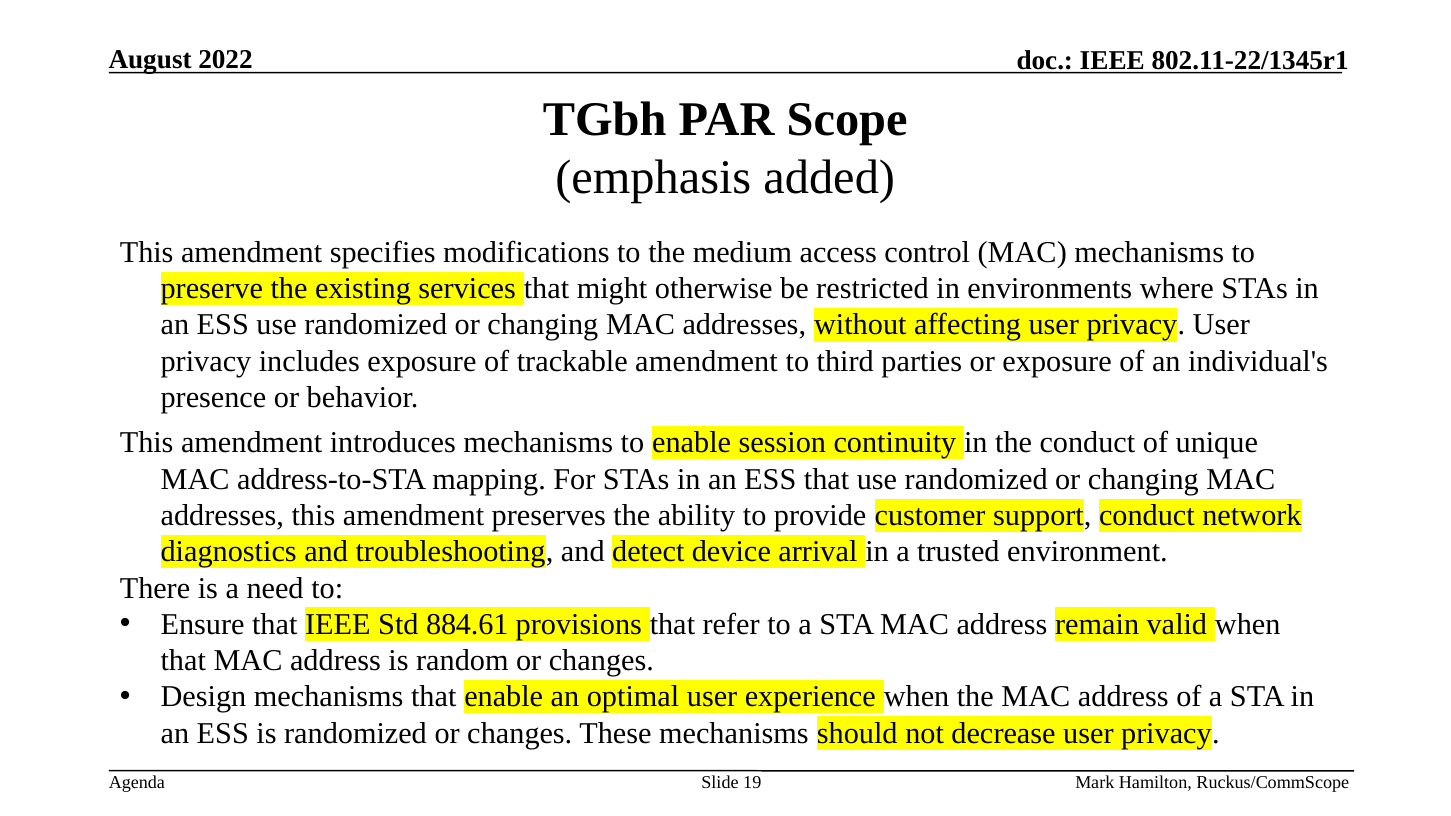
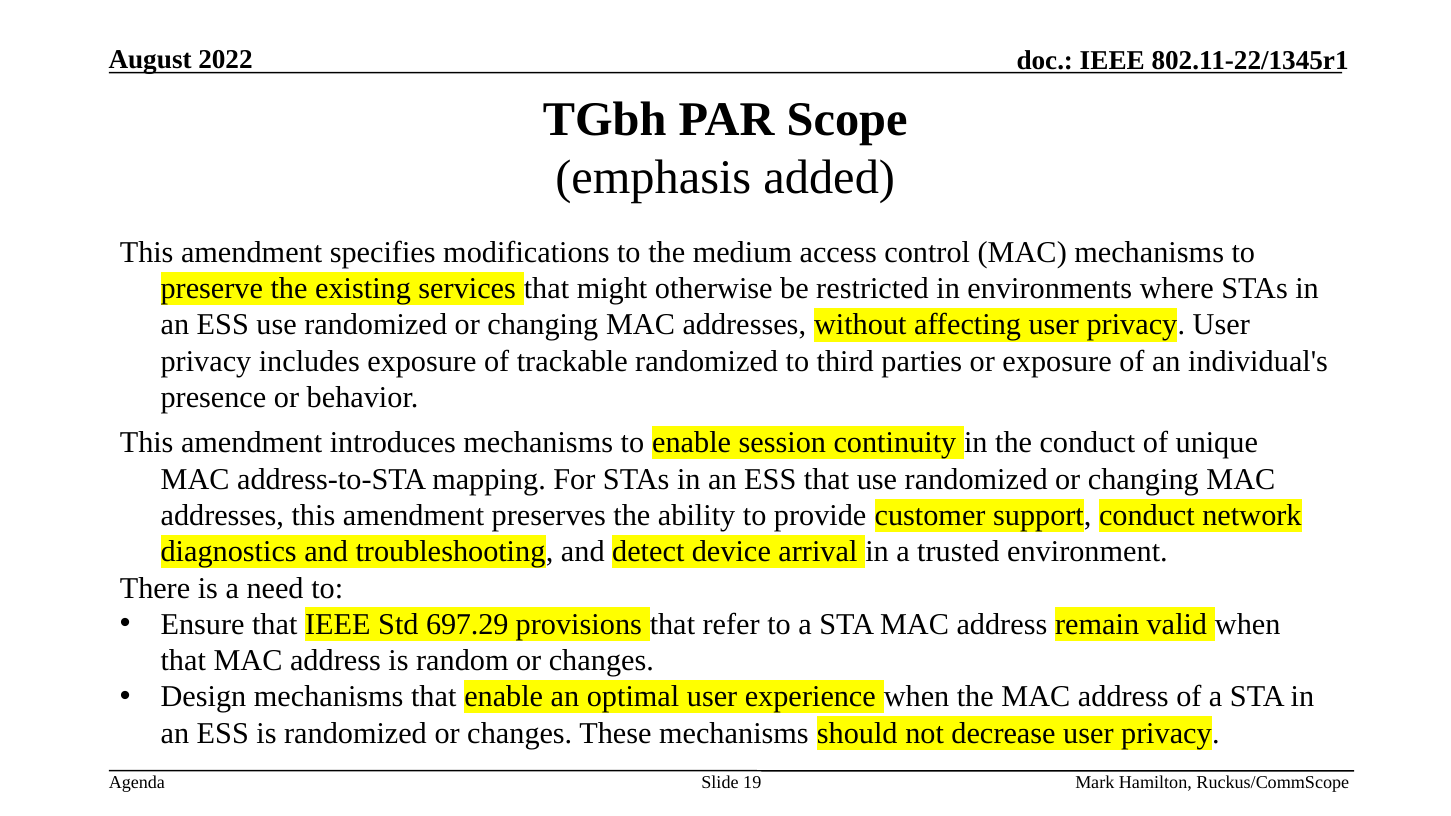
trackable amendment: amendment -> randomized
884.61: 884.61 -> 697.29
